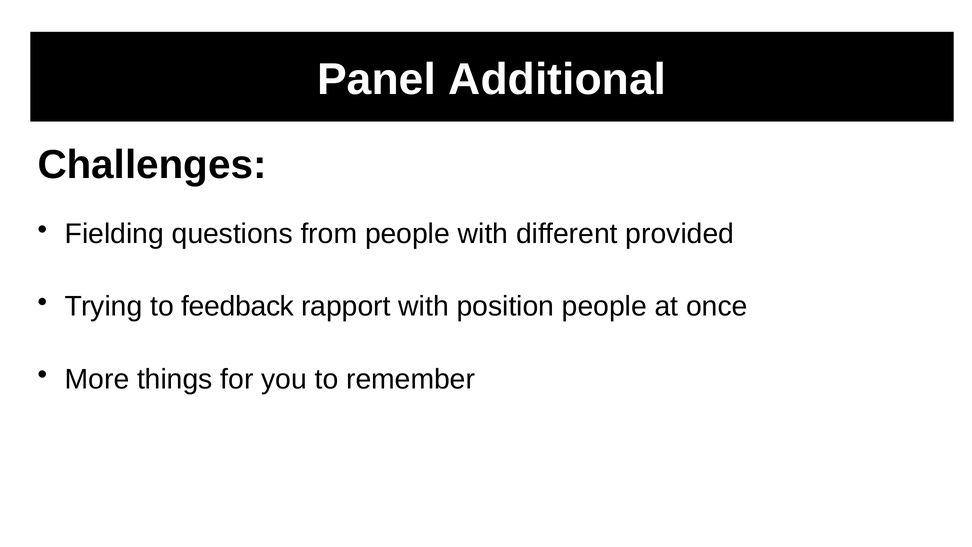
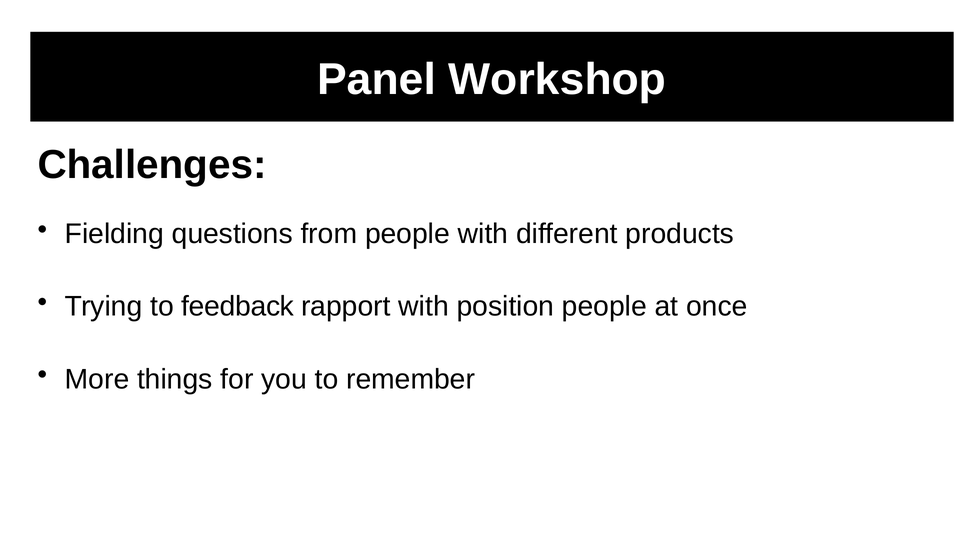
Additional: Additional -> Workshop
provided: provided -> products
